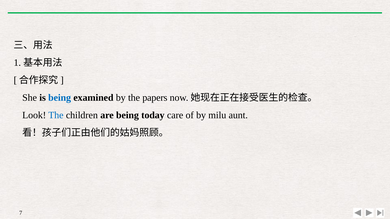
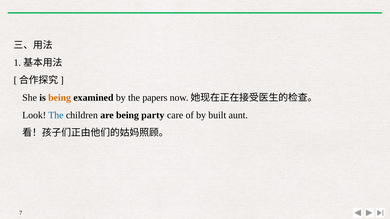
being at (60, 98) colour: blue -> orange
today: today -> party
milu: milu -> built
